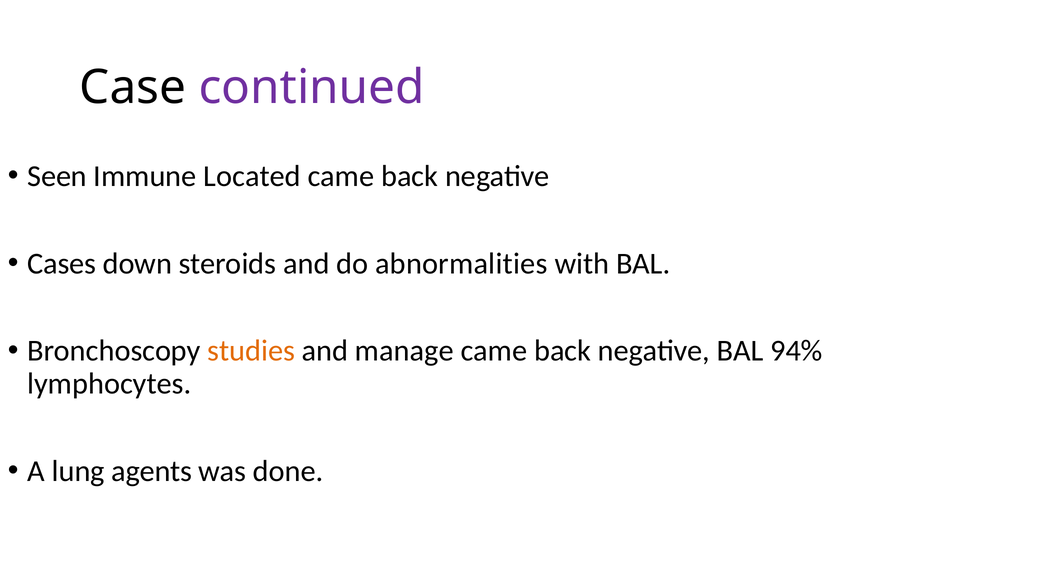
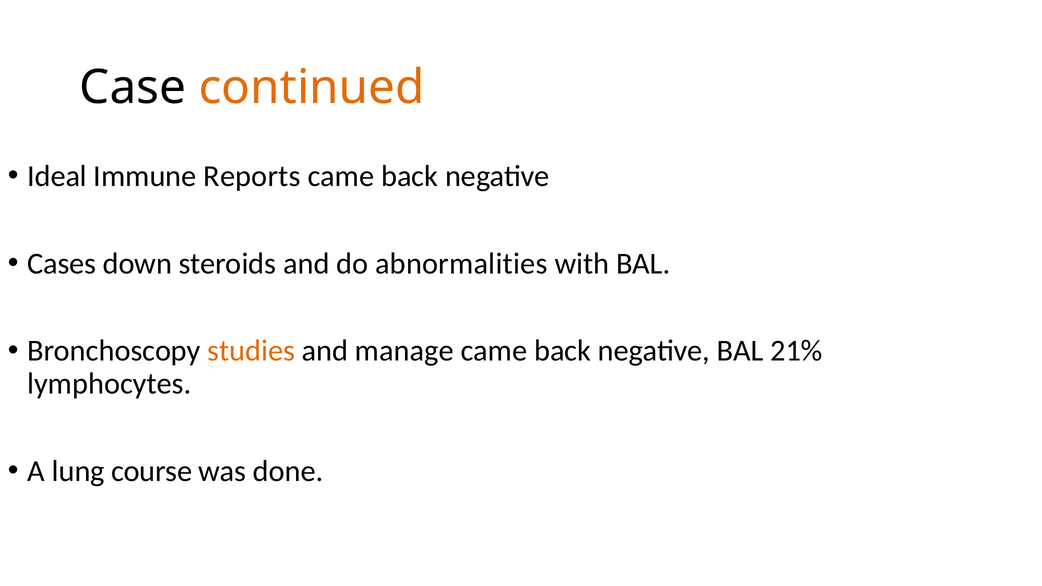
continued colour: purple -> orange
Seen: Seen -> Ideal
Located: Located -> Reports
94%: 94% -> 21%
agents: agents -> course
